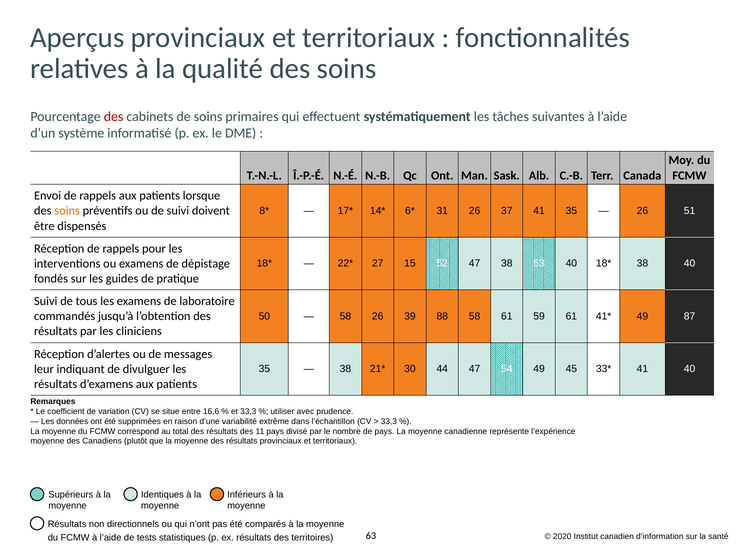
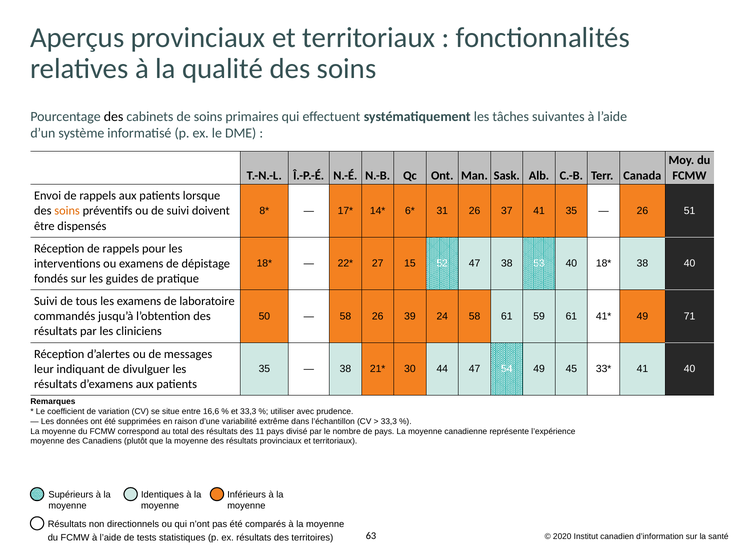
des at (114, 116) colour: red -> black
88: 88 -> 24
87: 87 -> 71
